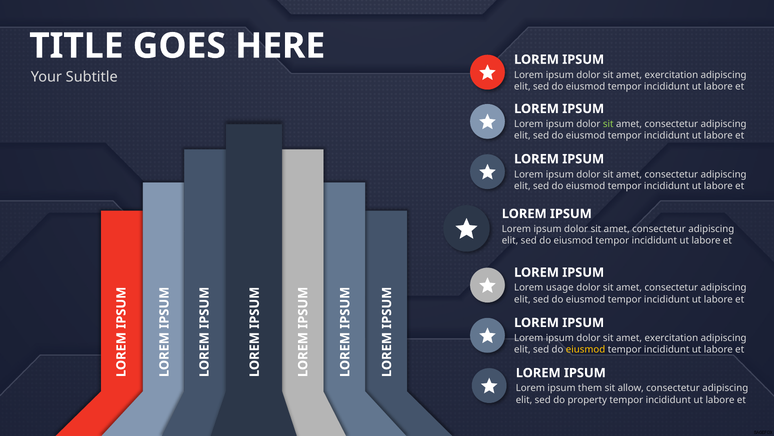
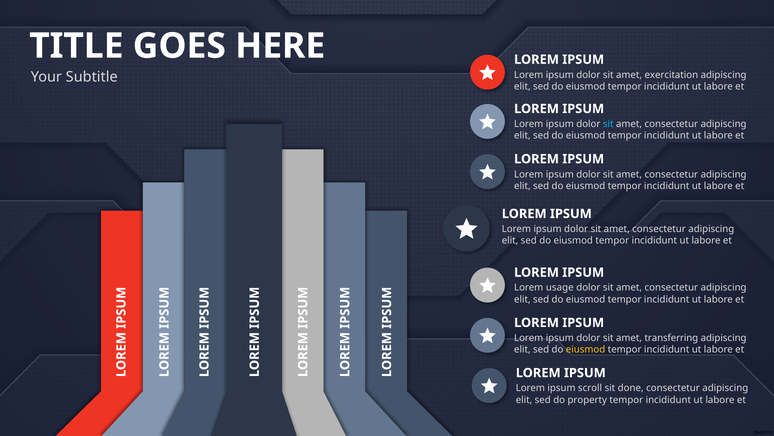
sit at (608, 124) colour: light green -> light blue
exercitation at (671, 338): exercitation -> transferring
them: them -> scroll
allow: allow -> done
